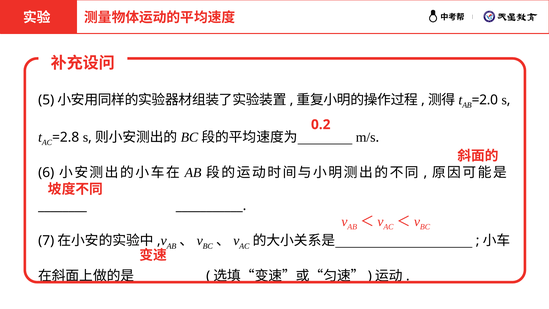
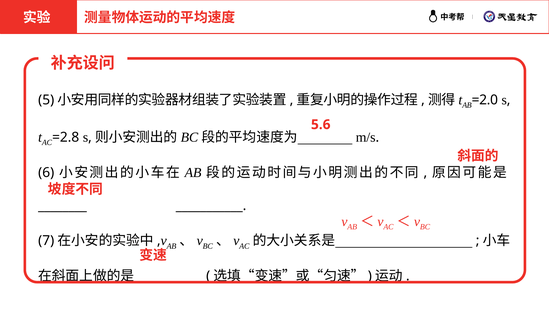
0.2: 0.2 -> 5.6
